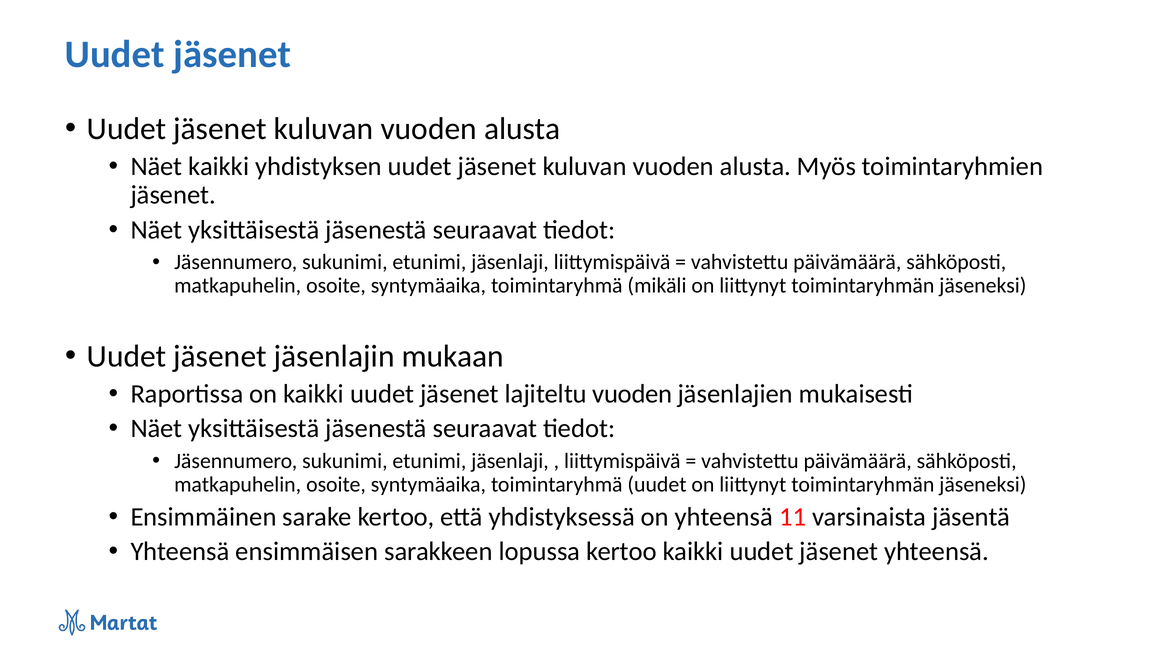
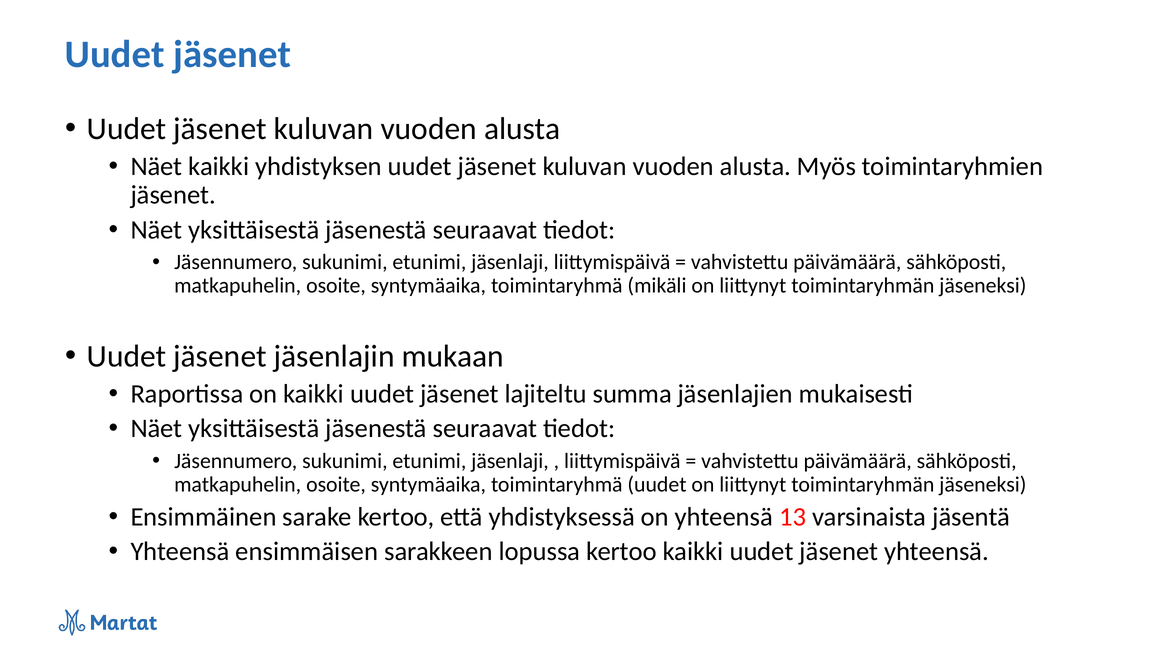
lajiteltu vuoden: vuoden -> summa
11: 11 -> 13
